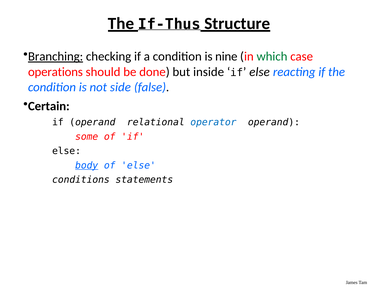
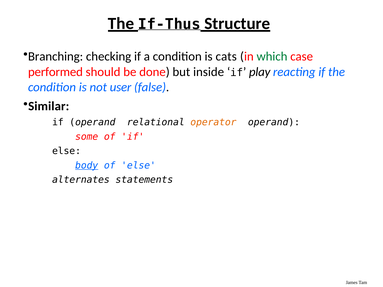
Branching underline: present -> none
nine: nine -> cats
operations: operations -> performed
else at (260, 72): else -> play
side: side -> user
Certain: Certain -> Similar
operator colour: blue -> orange
conditions: conditions -> alternates
